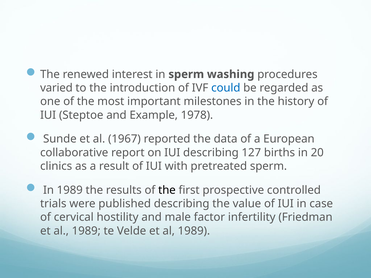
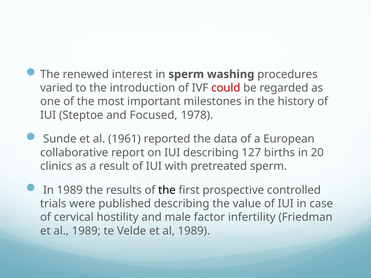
could colour: blue -> red
Example: Example -> Focused
1967: 1967 -> 1961
